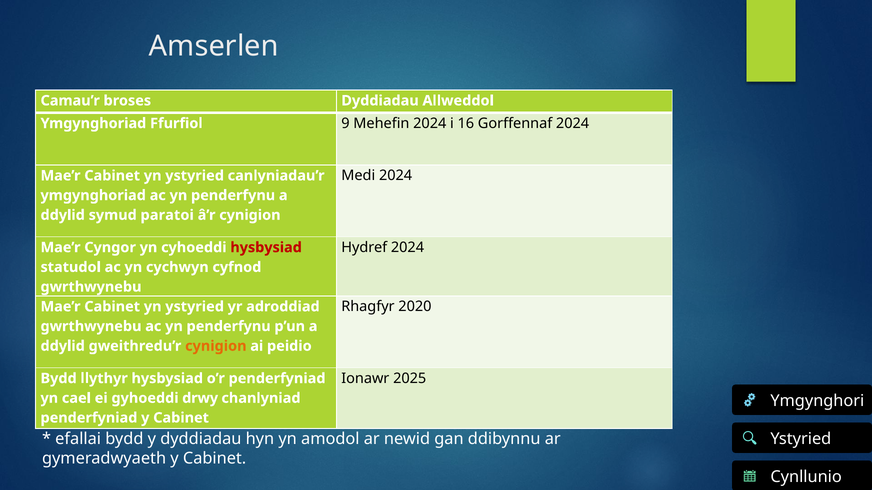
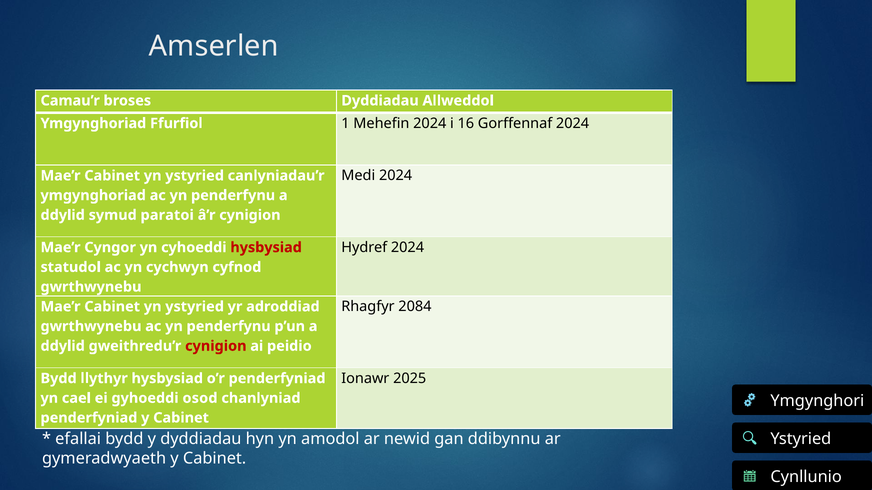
9: 9 -> 1
2020: 2020 -> 2084
cynigion at (216, 346) colour: orange -> red
drwy: drwy -> osod
